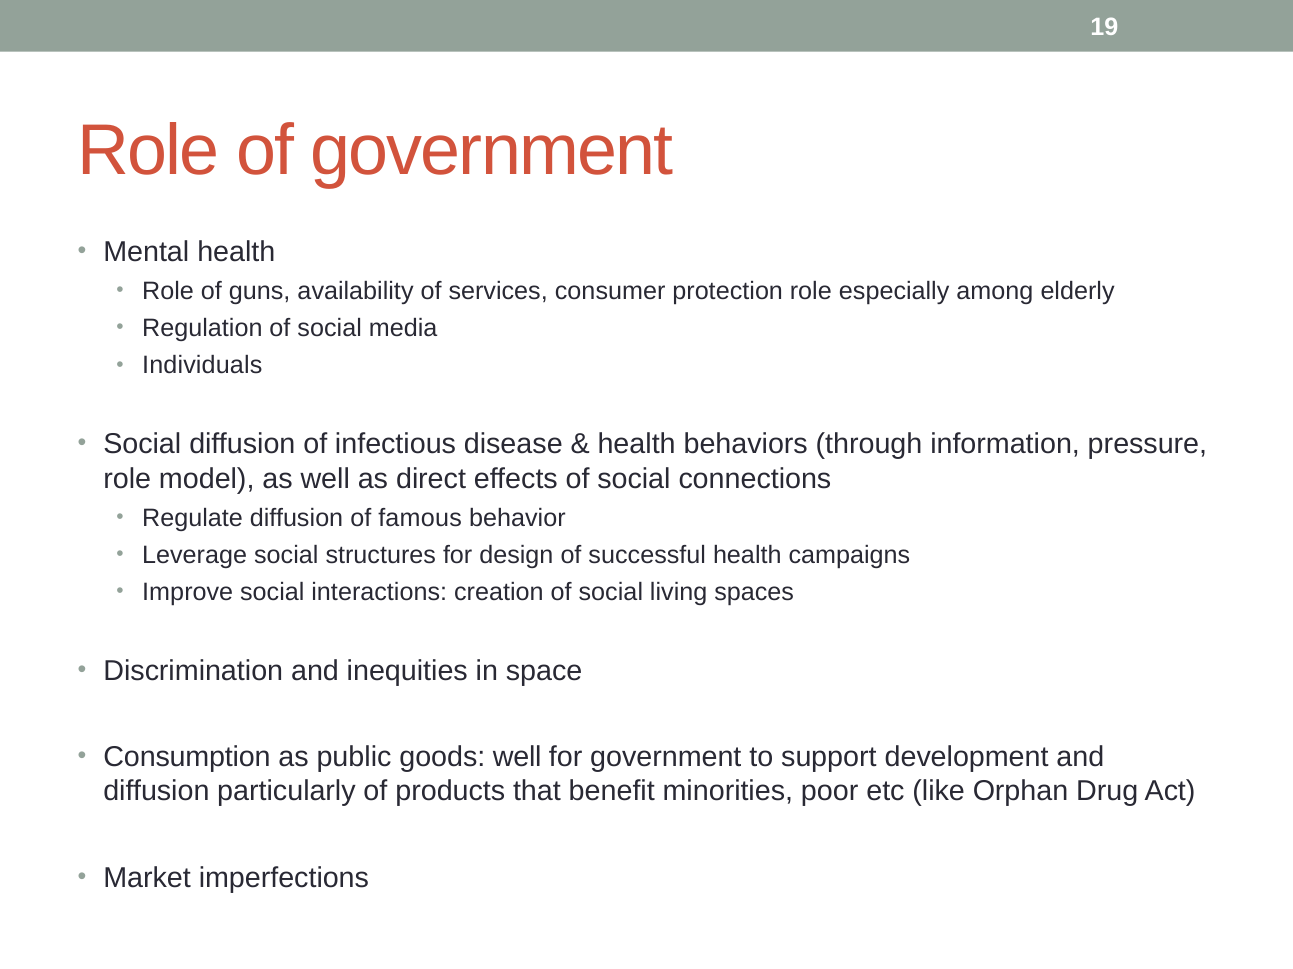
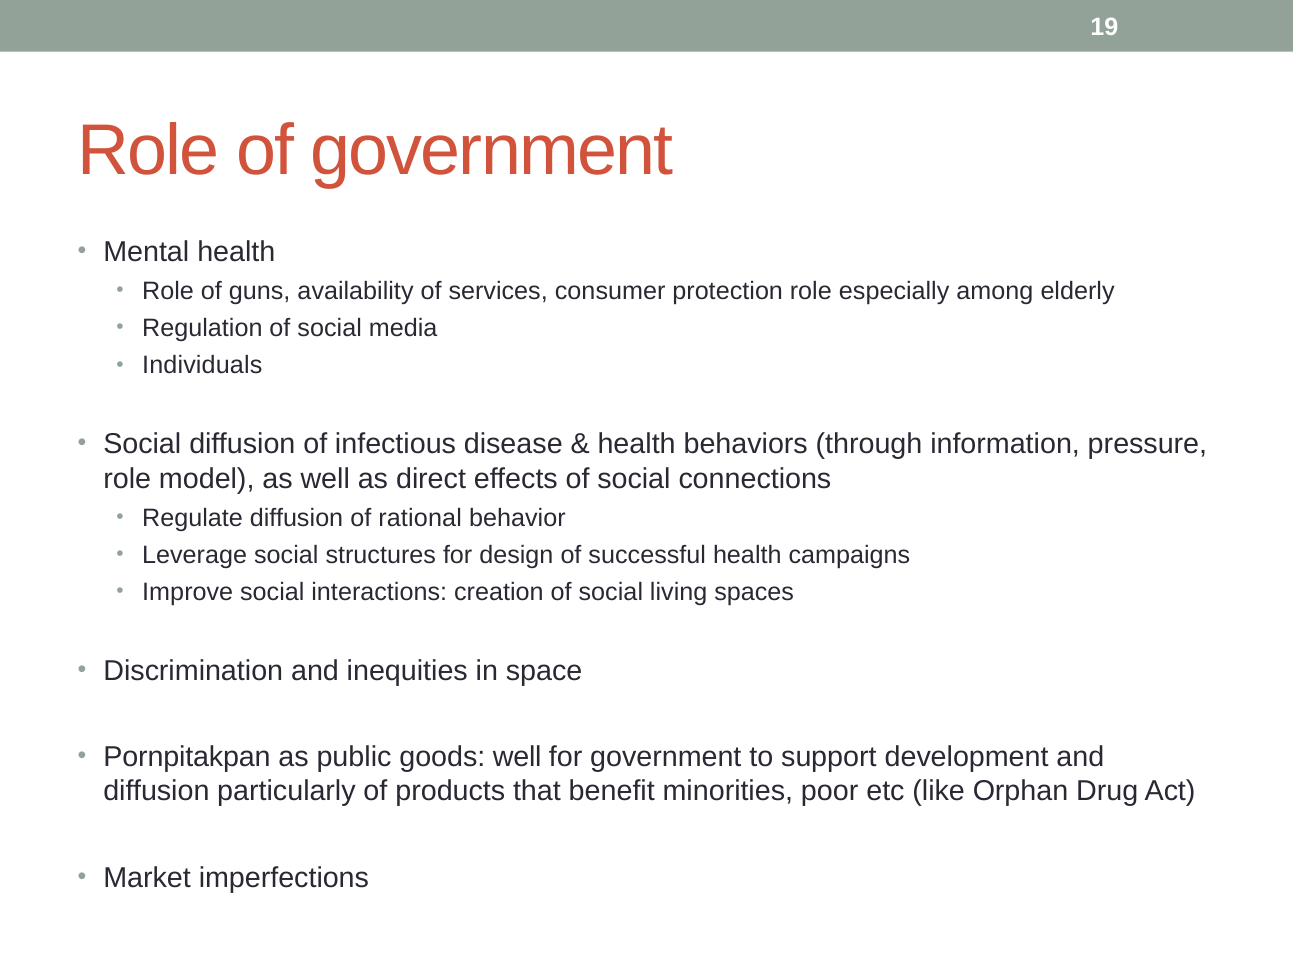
famous: famous -> rational
Consumption: Consumption -> Pornpitakpan
